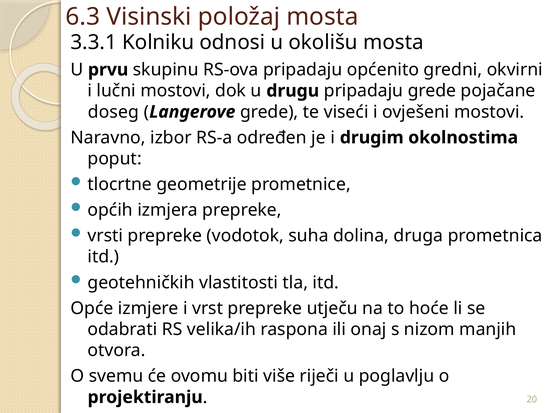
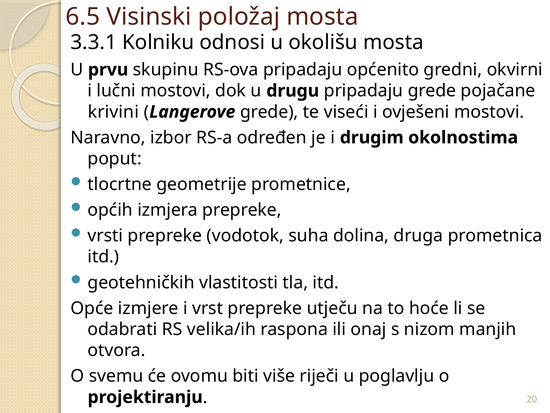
6.3: 6.3 -> 6.5
doseg: doseg -> krivini
